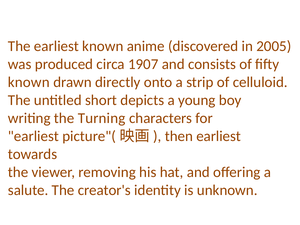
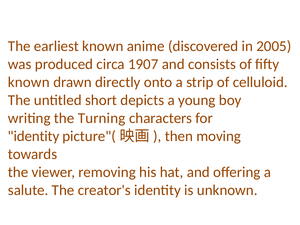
earliest at (33, 136): earliest -> identity
then earliest: earliest -> moving
